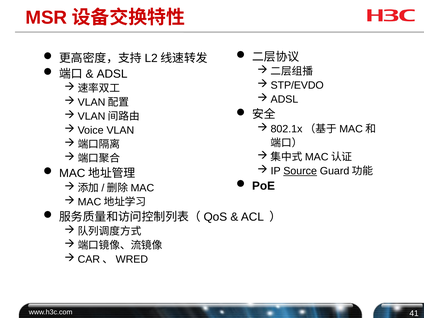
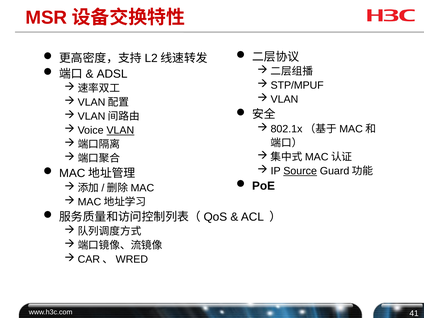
STP/EVDO: STP/EVDO -> STP/MPUF
ADSL at (284, 99): ADSL -> VLAN
VLAN at (120, 130) underline: none -> present
